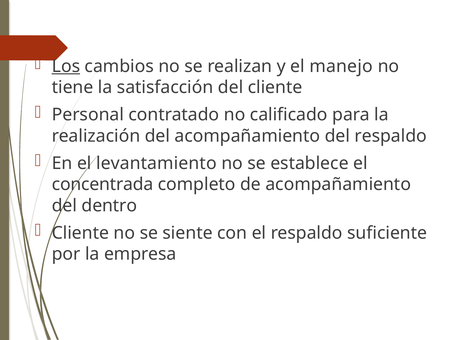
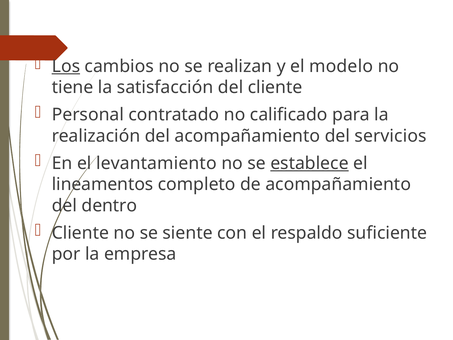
manejo: manejo -> modelo
del respaldo: respaldo -> servicios
establece underline: none -> present
concentrada: concentrada -> lineamentos
